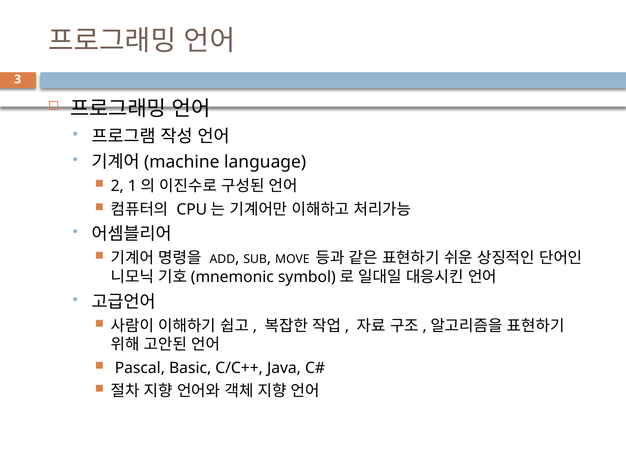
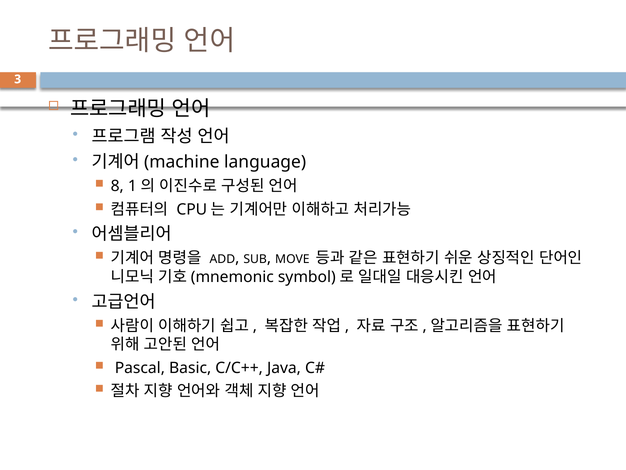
2: 2 -> 8
